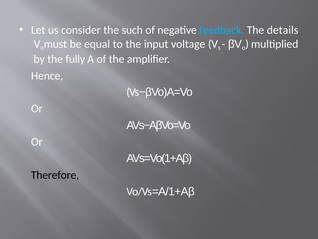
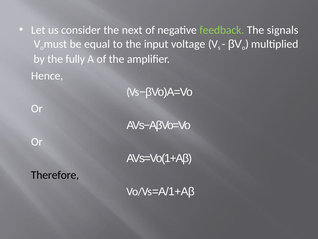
such: such -> next
feedback colour: light blue -> light green
details: details -> signals
